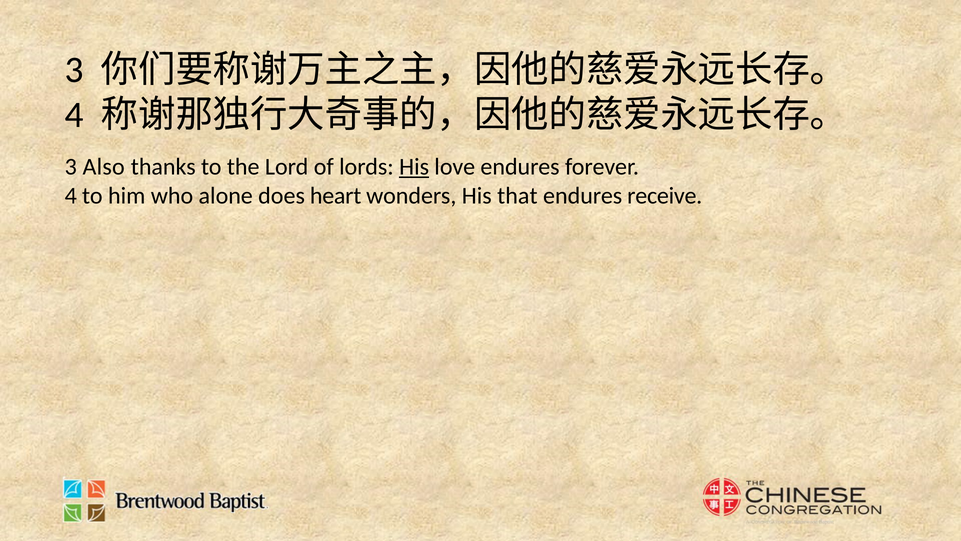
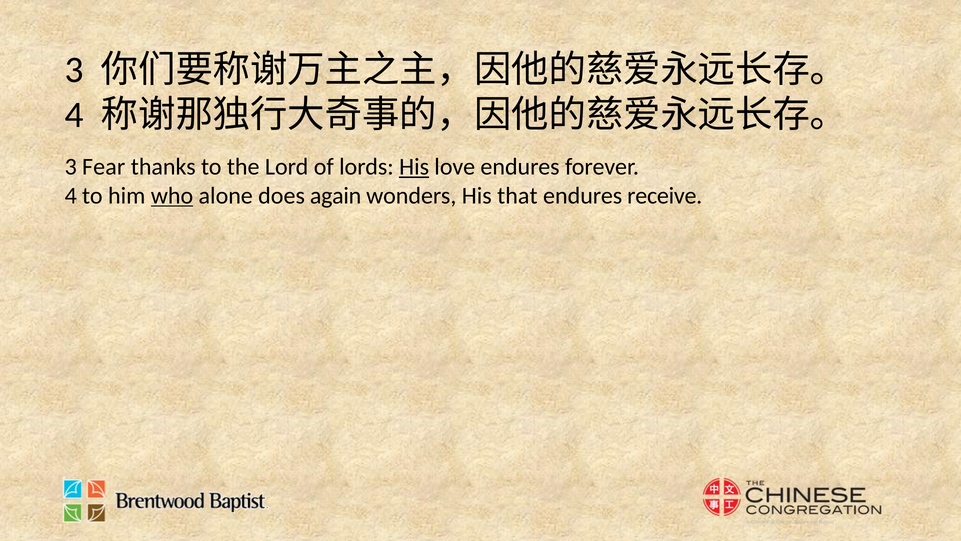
Also: Also -> Fear
who underline: none -> present
heart: heart -> again
